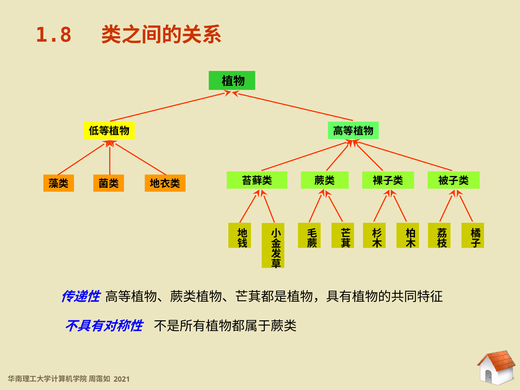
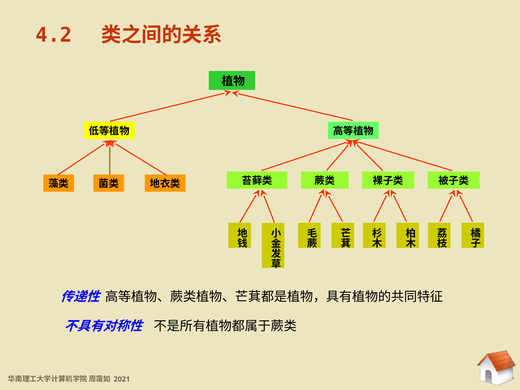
1.8: 1.8 -> 4.2
